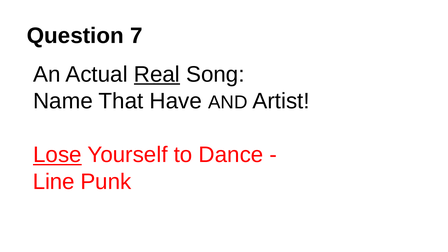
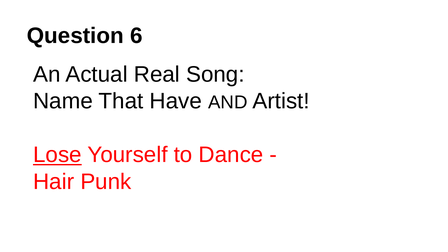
7: 7 -> 6
Real underline: present -> none
Line: Line -> Hair
